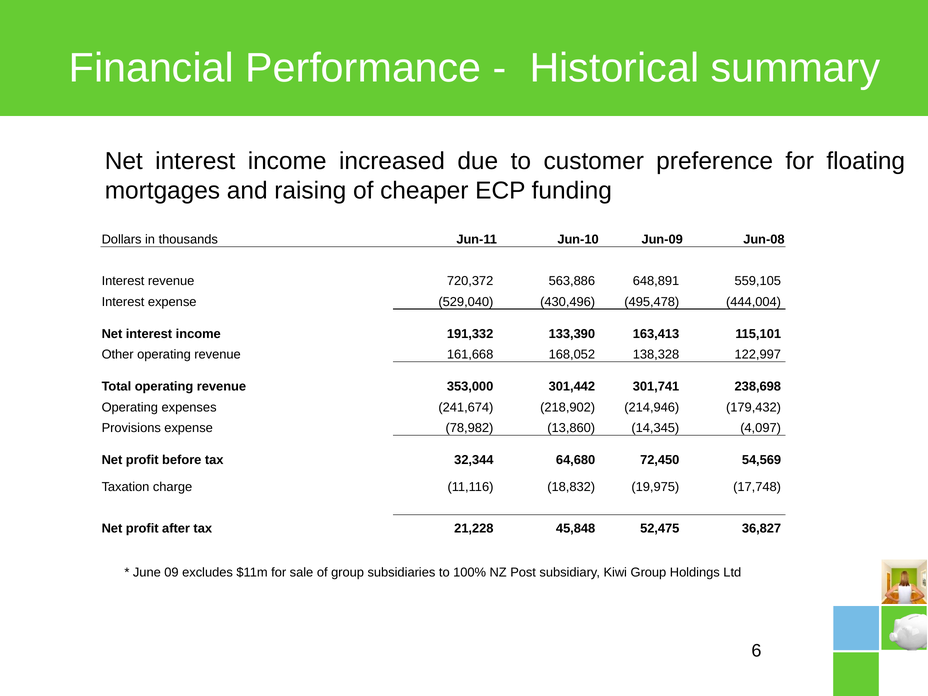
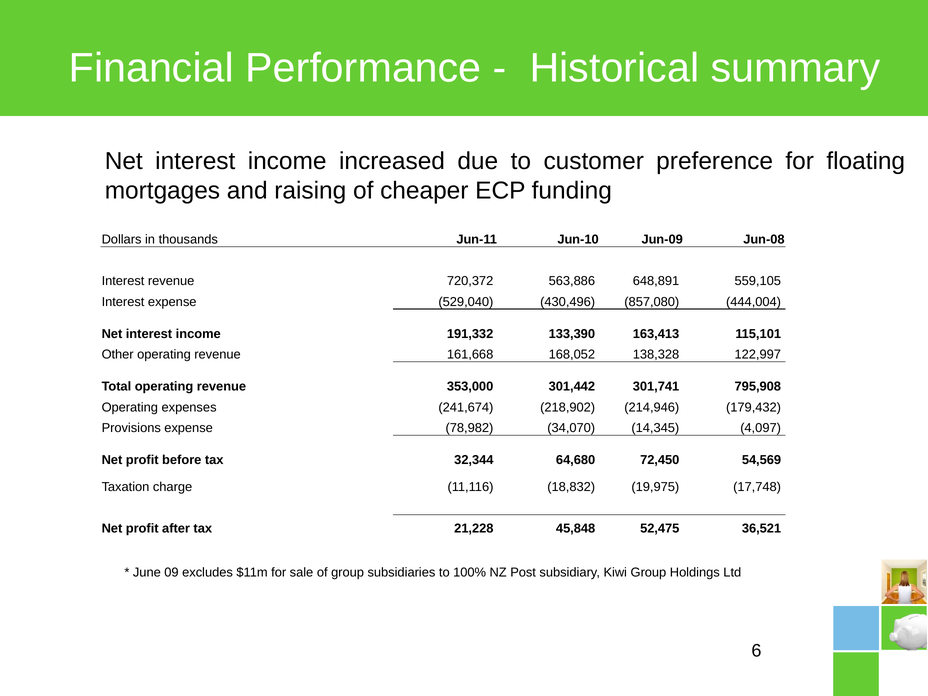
495,478: 495,478 -> 857,080
238,698: 238,698 -> 795,908
13,860: 13,860 -> 34,070
36,827: 36,827 -> 36,521
